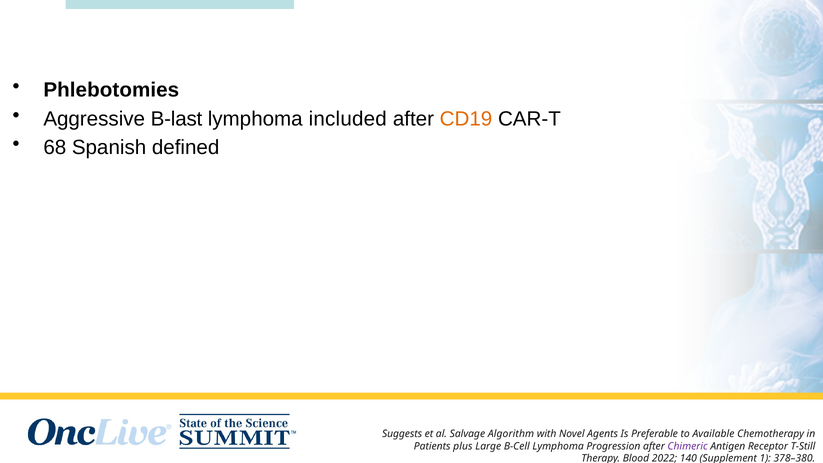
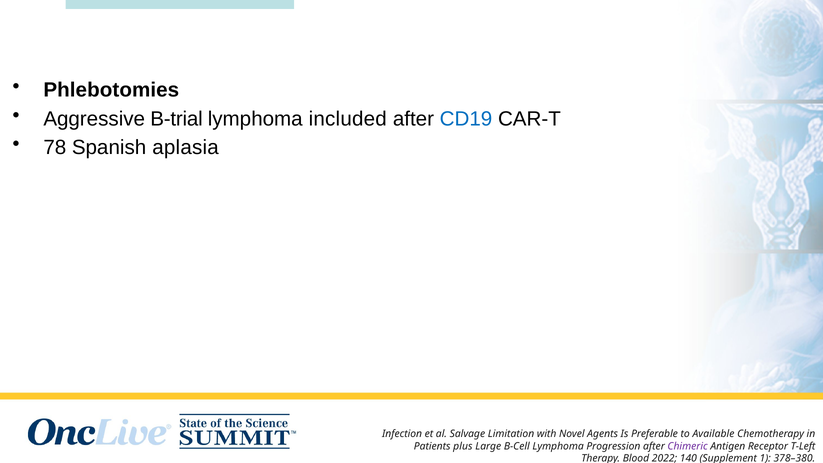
B-last: B-last -> B-trial
CD19 colour: orange -> blue
68: 68 -> 78
defined: defined -> aplasia
Suggests: Suggests -> Infection
Algorithm: Algorithm -> Limitation
T-Still: T-Still -> T-Left
